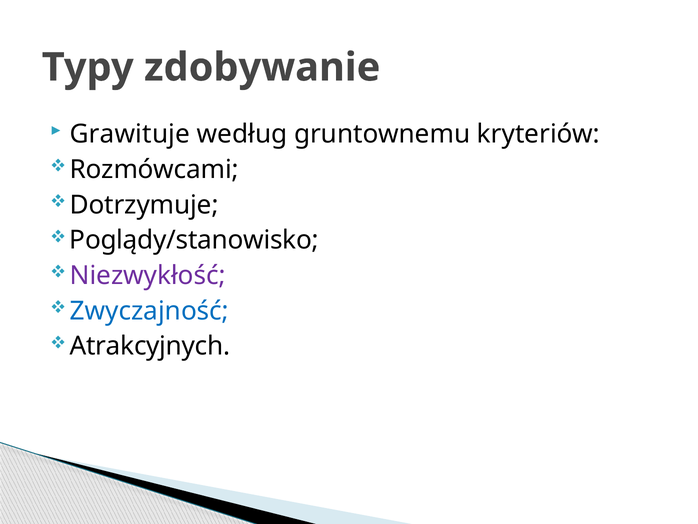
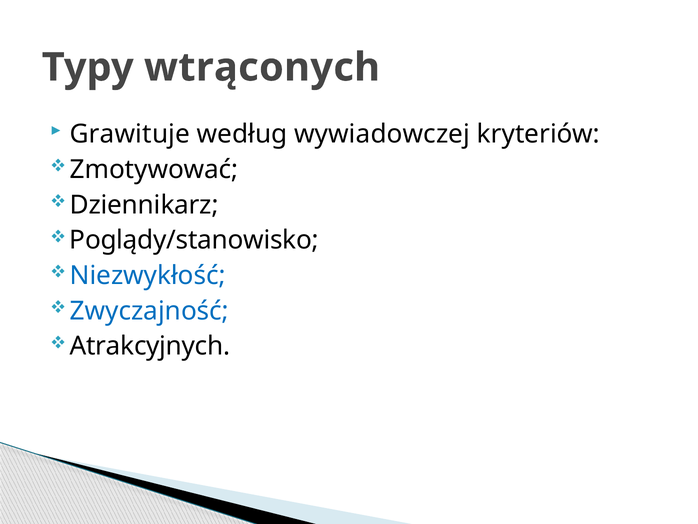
zdobywanie: zdobywanie -> wtrąconych
gruntownemu: gruntownemu -> wywiadowczej
Rozmówcami: Rozmówcami -> Zmotywować
Dotrzymuje: Dotrzymuje -> Dziennikarz
Niezwykłość colour: purple -> blue
